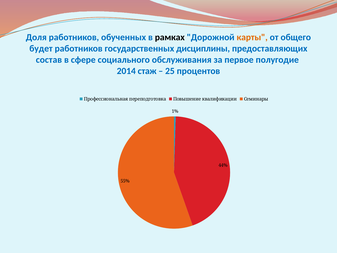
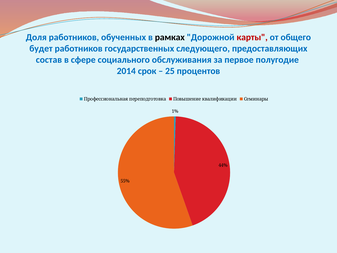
карты colour: orange -> red
дисциплины: дисциплины -> следующего
стаж: стаж -> срок
